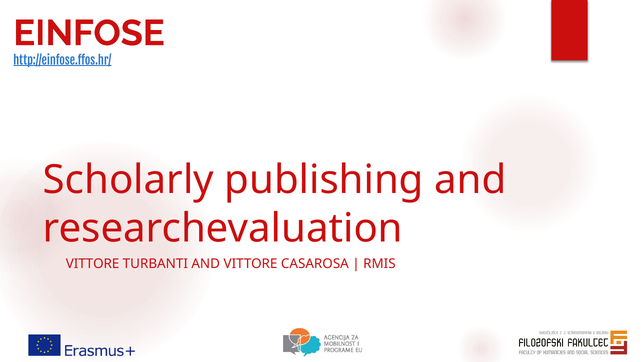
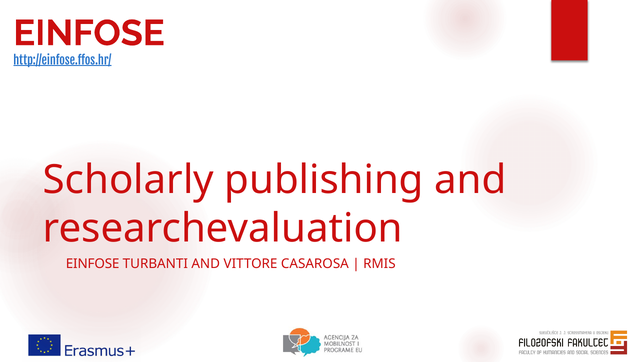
VITTORE at (93, 264): VITTORE -> EINFOSE
